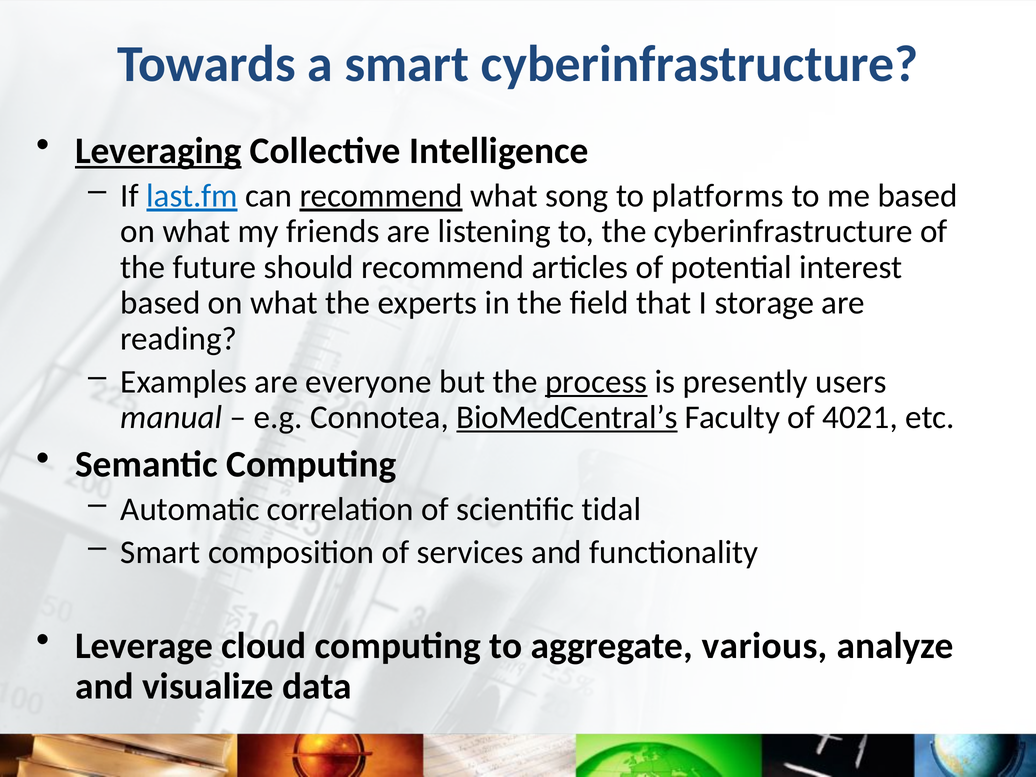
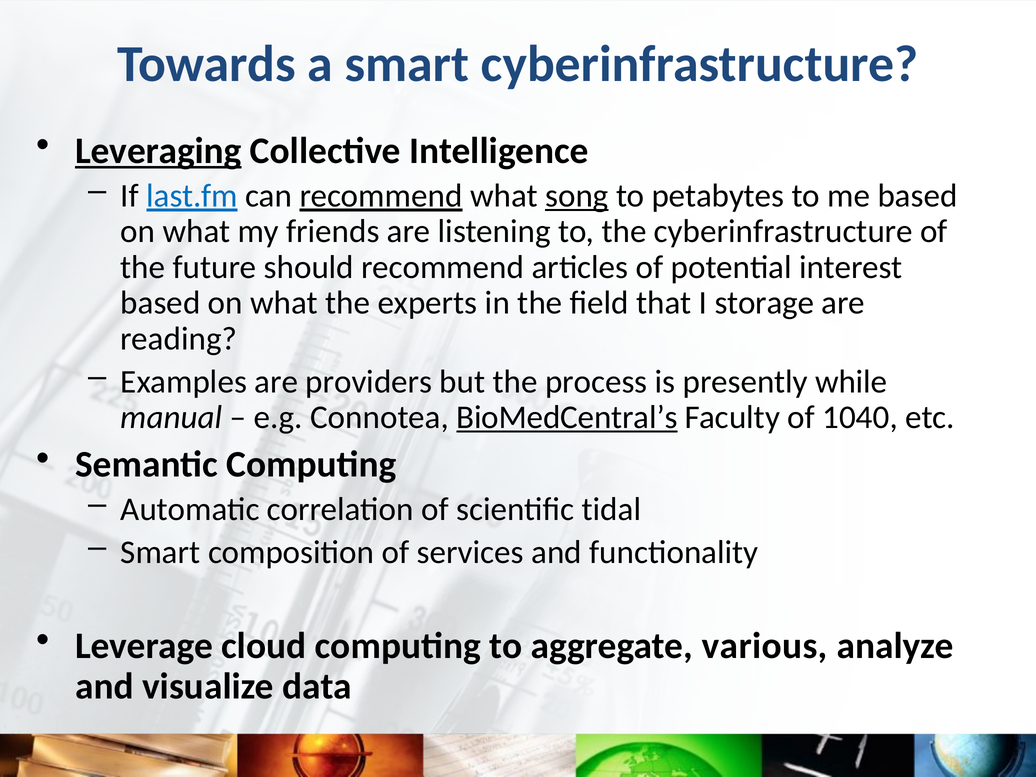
song underline: none -> present
platforms: platforms -> petabytes
everyone: everyone -> providers
process underline: present -> none
users: users -> while
4021: 4021 -> 1040
